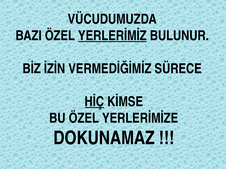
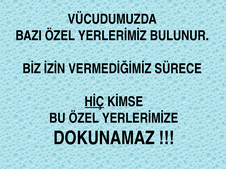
YERLERİMİZ underline: present -> none
